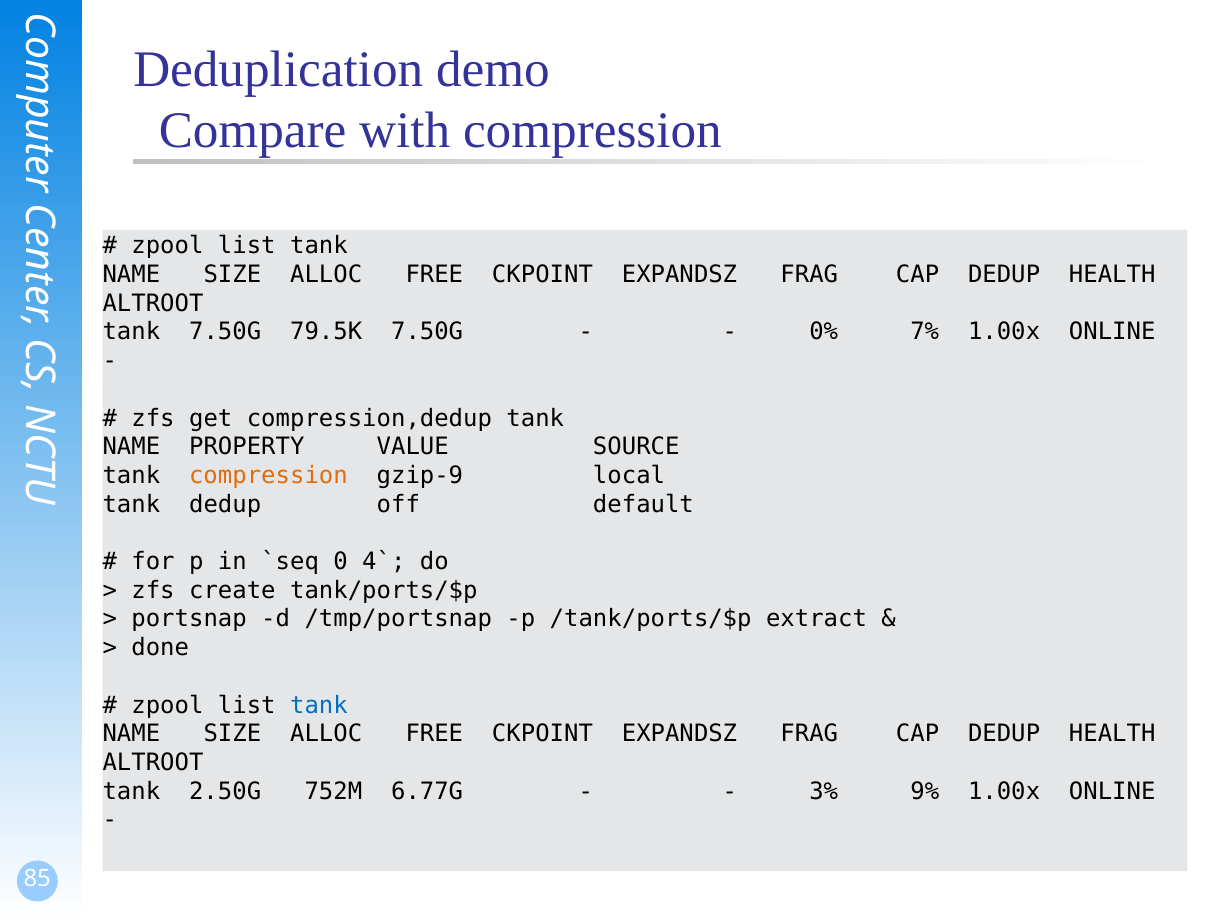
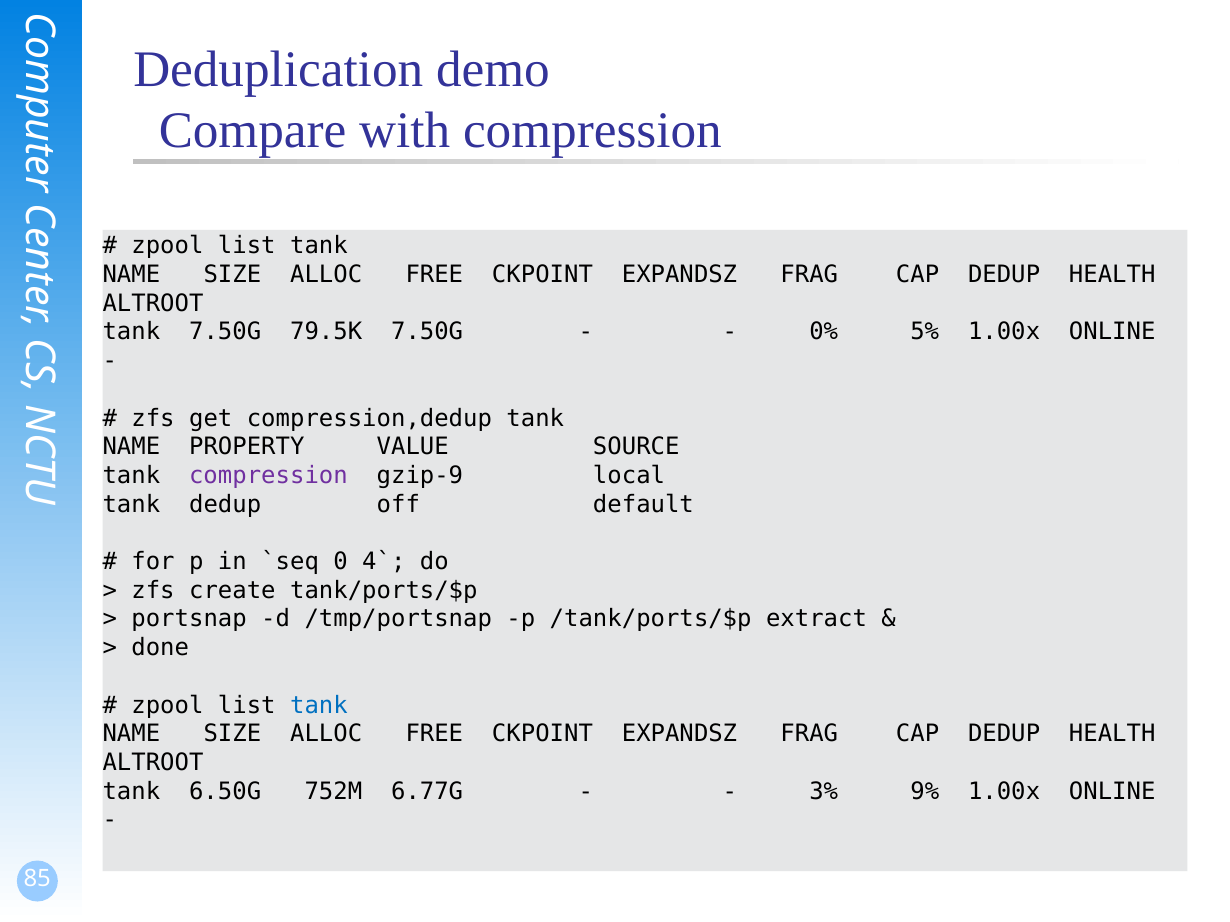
7%: 7% -> 5%
compression at (268, 476) colour: orange -> purple
2.50G: 2.50G -> 6.50G
